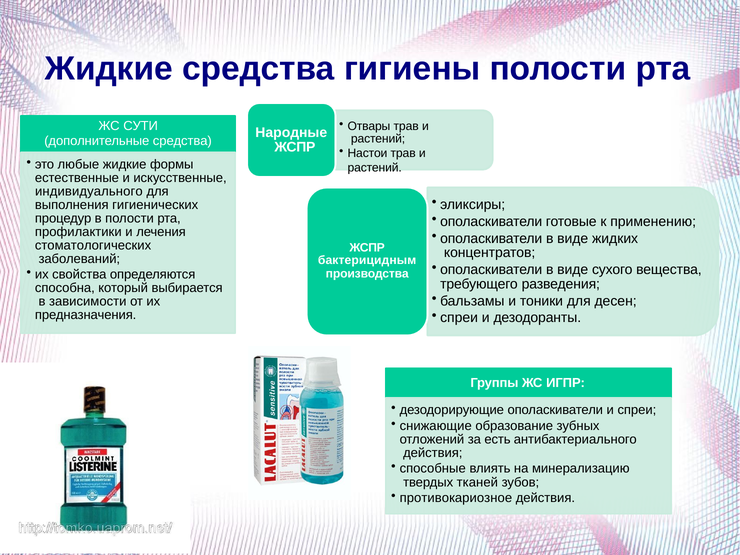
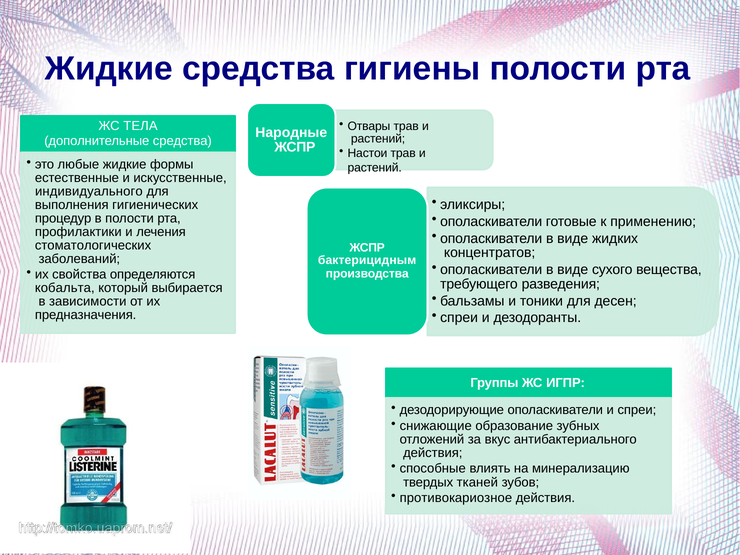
СУТИ: СУТИ -> ТЕЛА
способна: способна -> кобальта
есть: есть -> вкус
